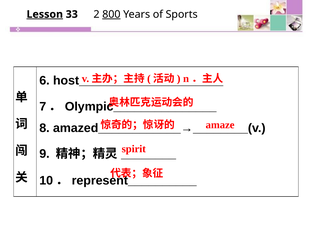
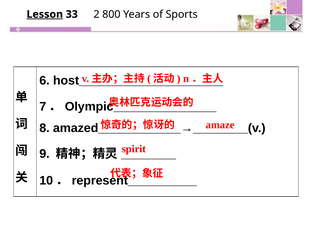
800 underline: present -> none
